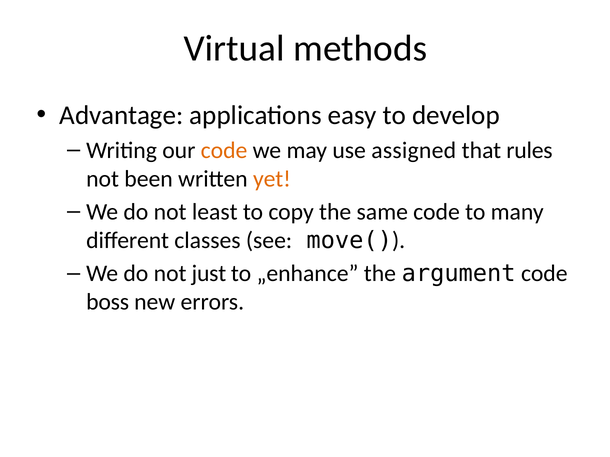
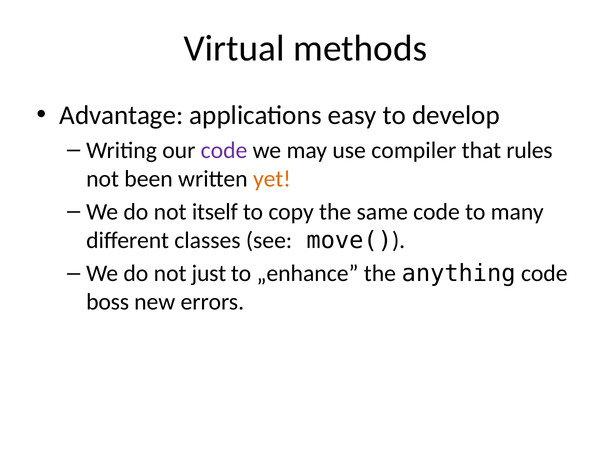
code at (224, 150) colour: orange -> purple
assigned: assigned -> compiler
least: least -> itself
argument: argument -> anything
